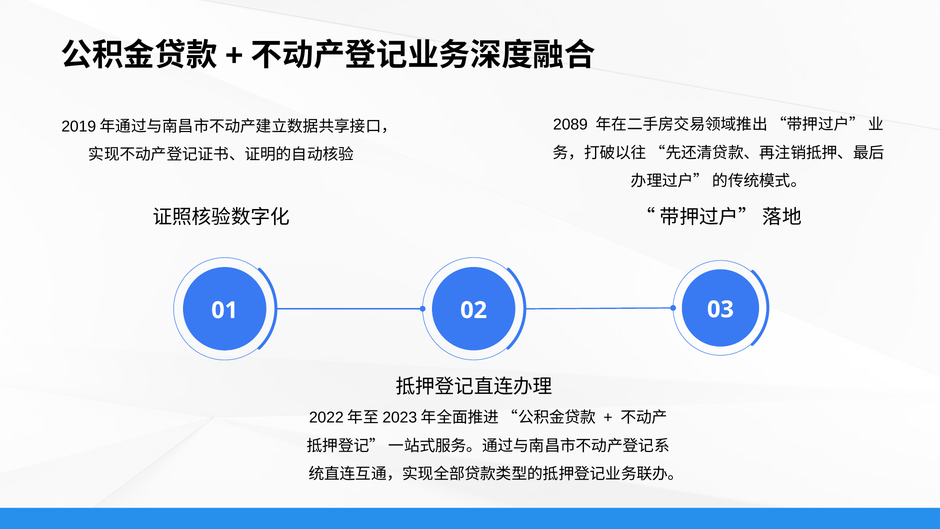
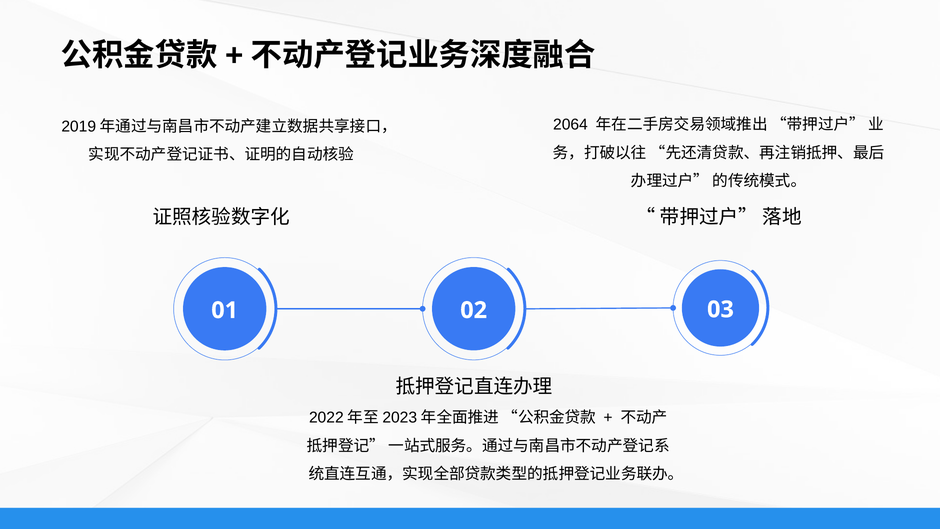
2089: 2089 -> 2064
